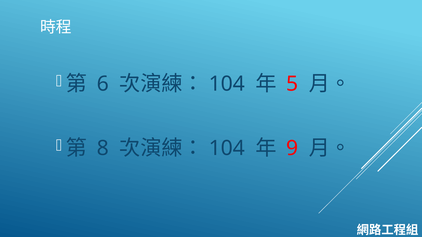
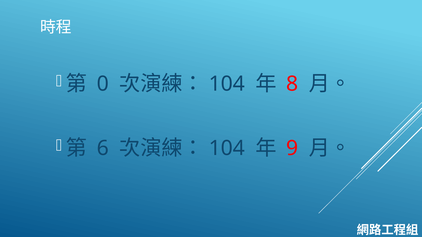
6: 6 -> 0
5: 5 -> 8
8: 8 -> 6
